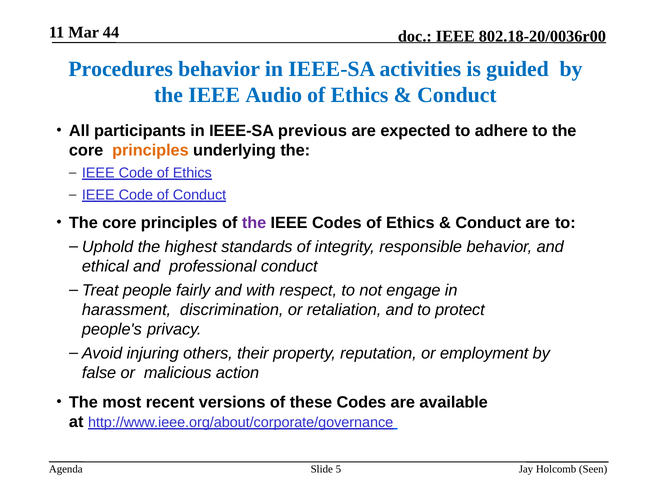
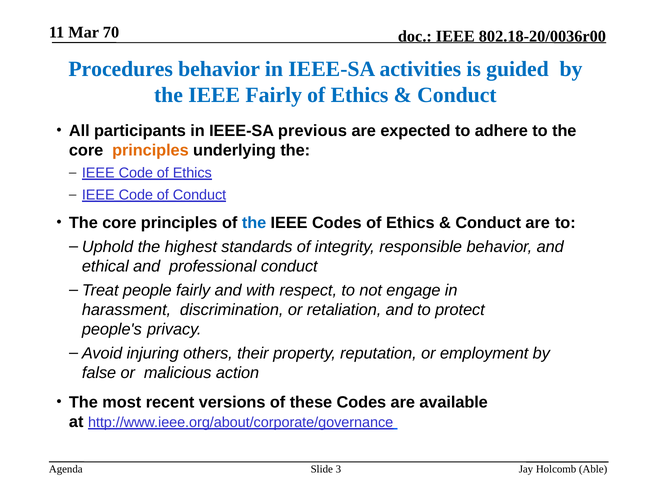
44: 44 -> 70
IEEE Audio: Audio -> Fairly
the at (254, 223) colour: purple -> blue
5: 5 -> 3
Seen: Seen -> Able
